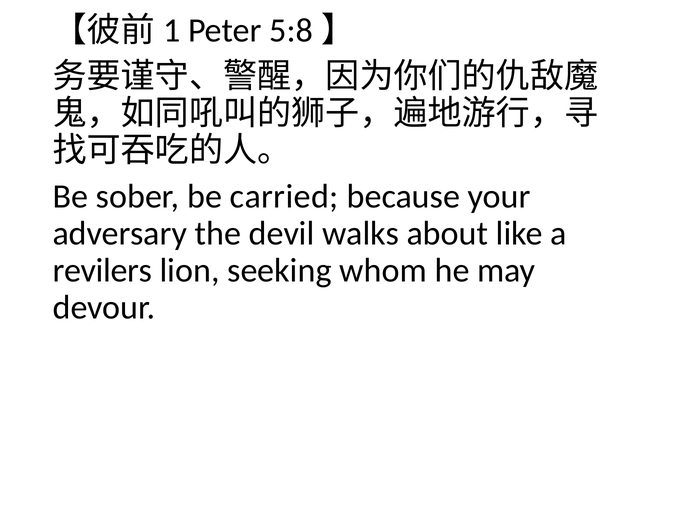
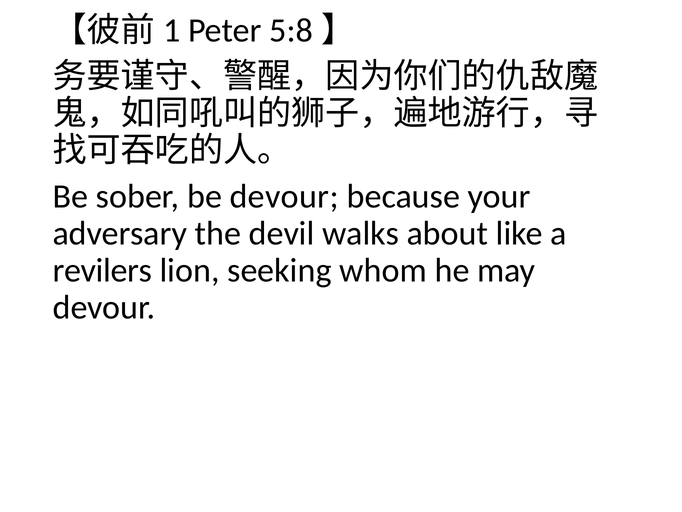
be carried: carried -> devour
